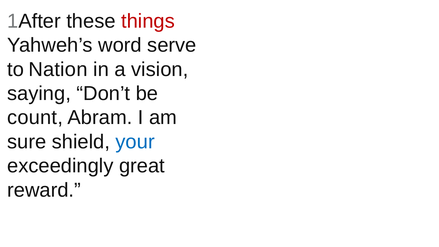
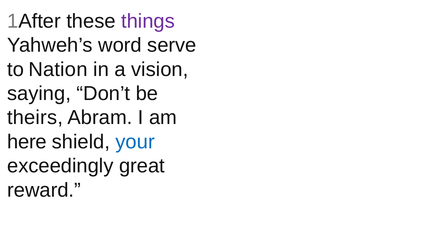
things colour: red -> purple
count: count -> theirs
sure: sure -> here
